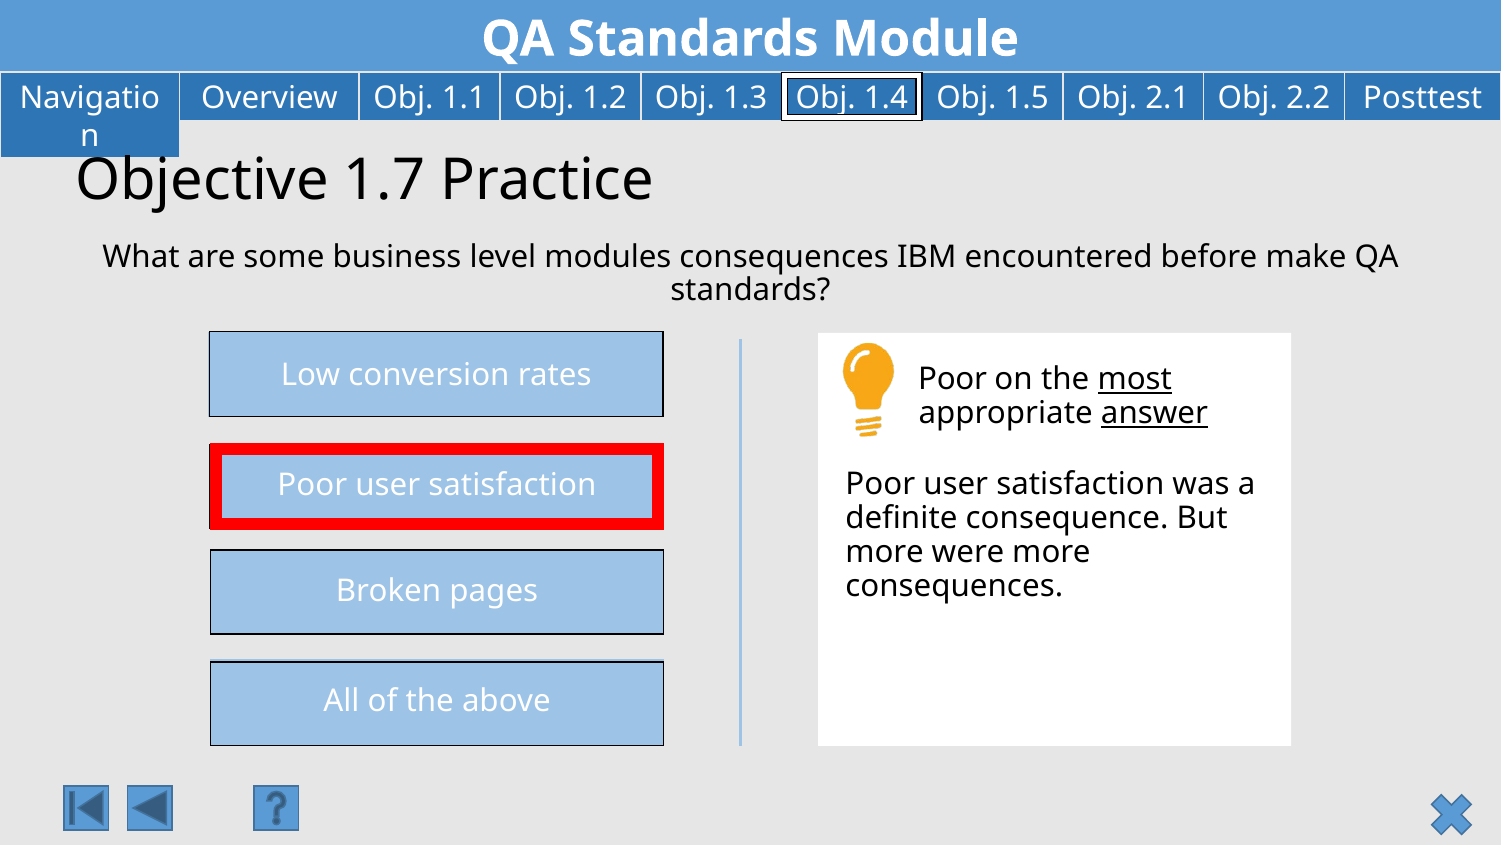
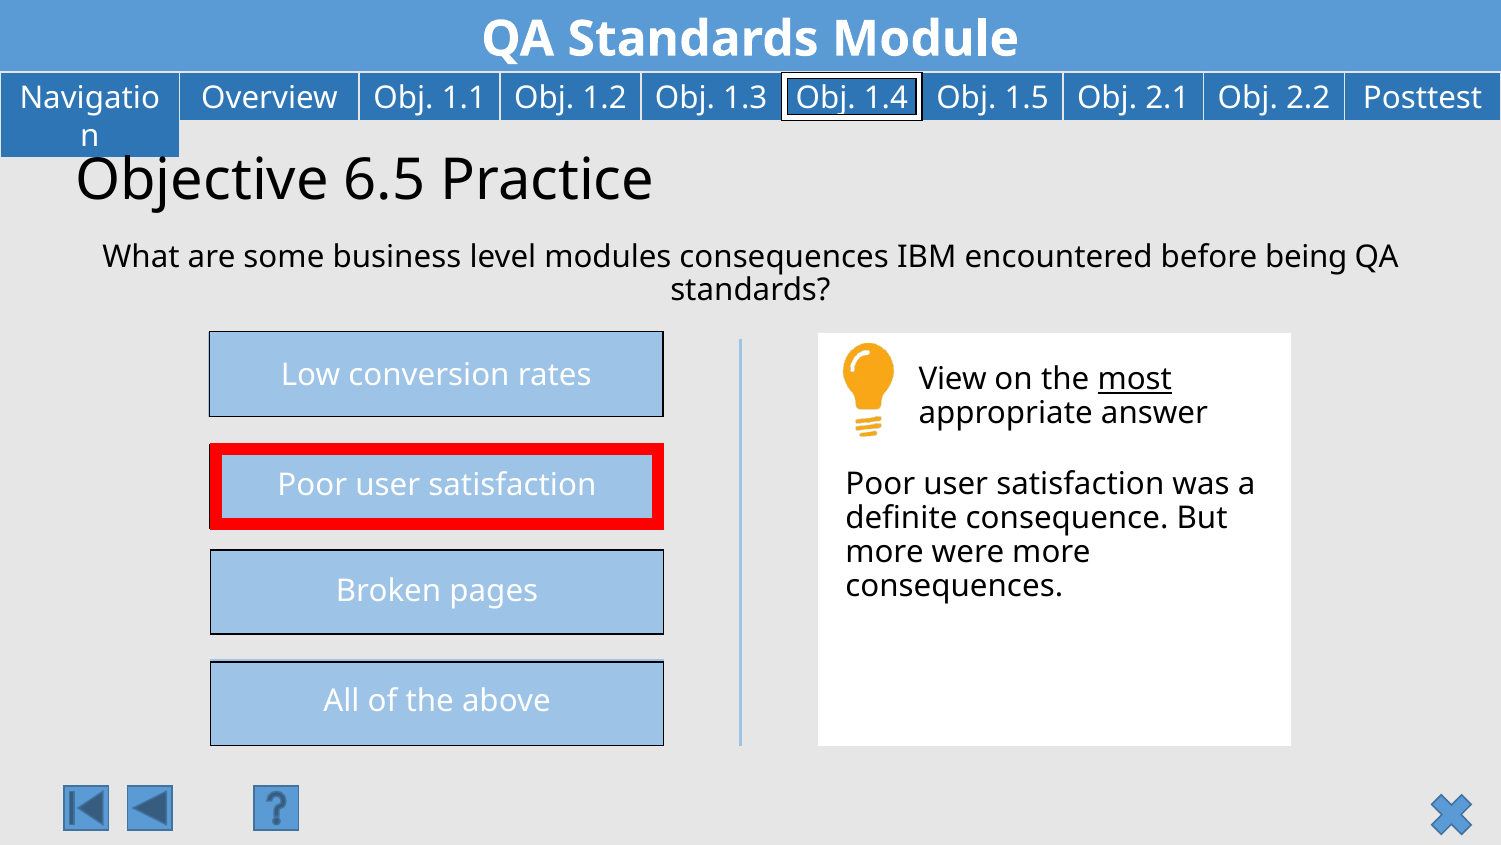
1.7: 1.7 -> 6.5
make: make -> being
Poor at (953, 379): Poor -> View
answer underline: present -> none
